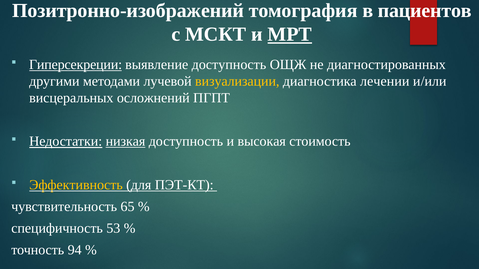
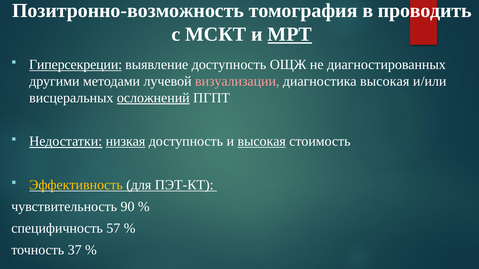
Позитронно-изображений: Позитронно-изображений -> Позитронно-возможность
пациентов: пациентов -> проводить
визуализации colour: yellow -> pink
диагностика лечении: лечении -> высокая
осложнений underline: none -> present
высокая at (262, 142) underline: none -> present
65: 65 -> 90
53: 53 -> 57
94: 94 -> 37
